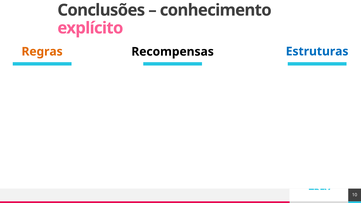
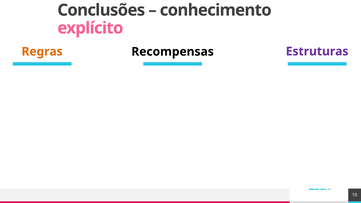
Estruturas colour: blue -> purple
